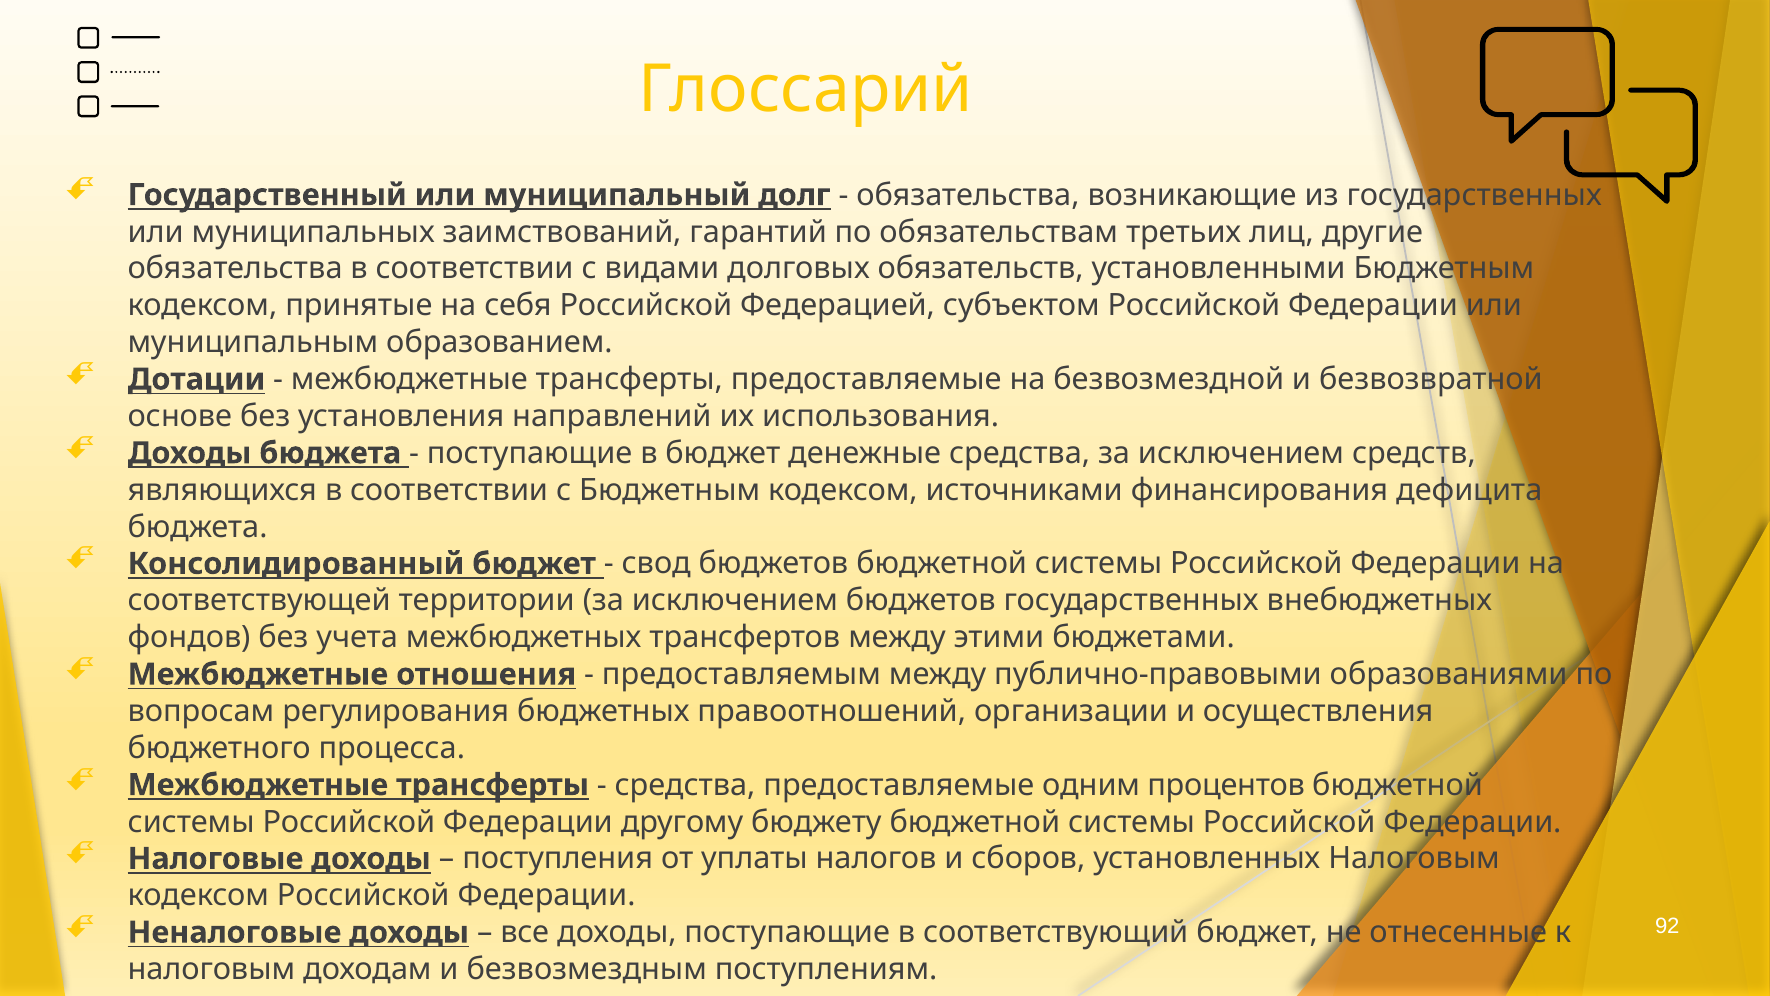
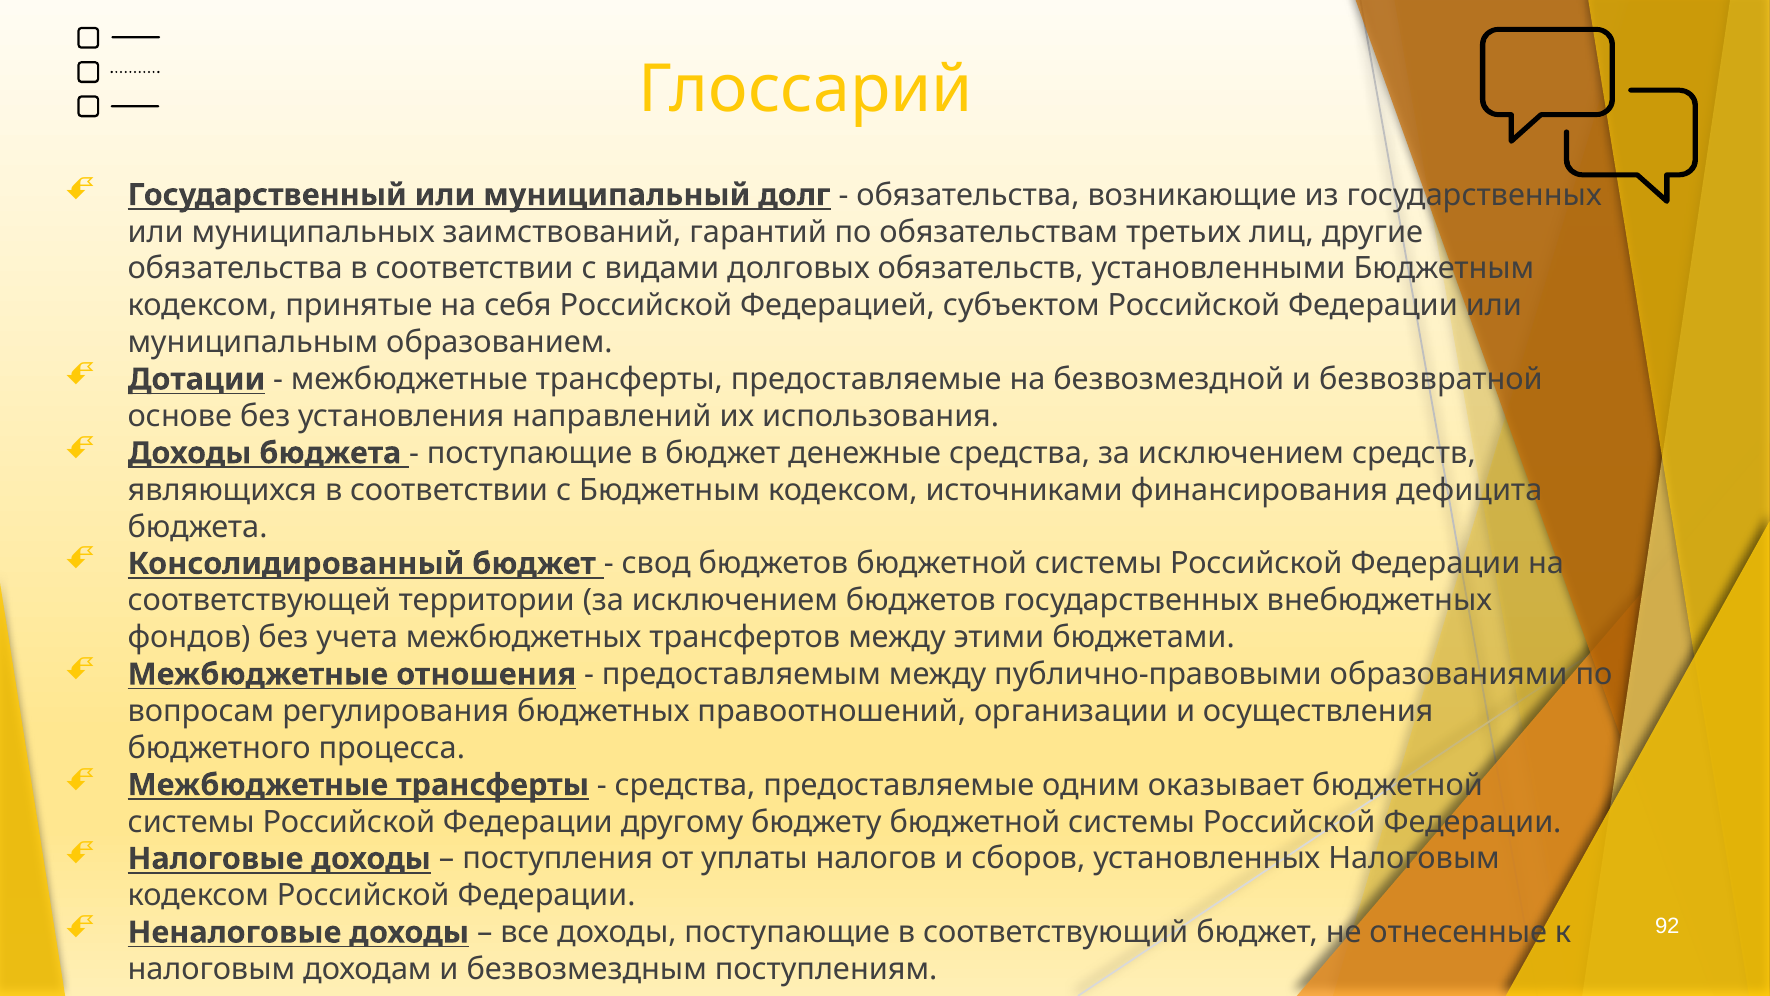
процентов: процентов -> оказывает
